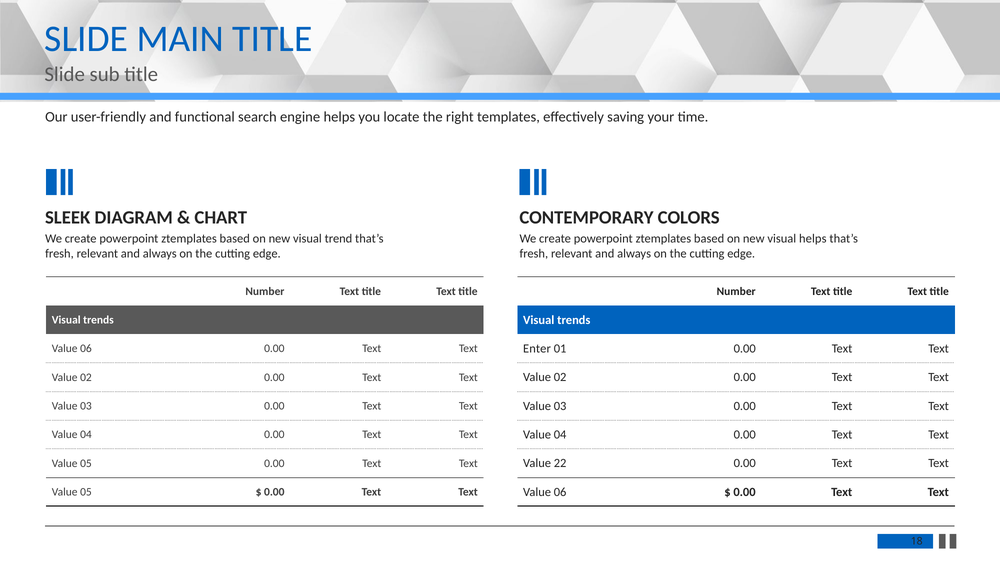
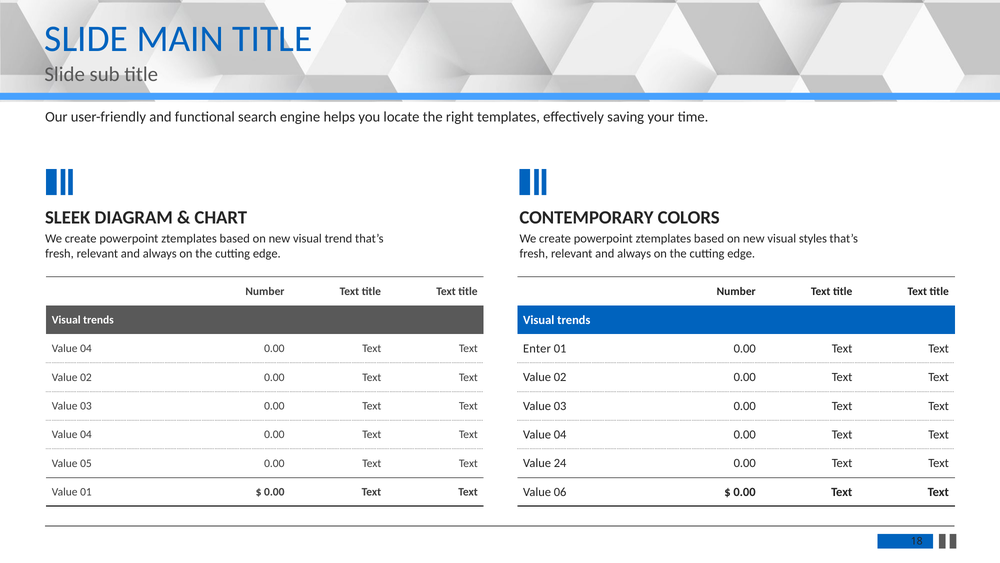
visual helps: helps -> styles
06 at (86, 348): 06 -> 04
22: 22 -> 24
05 at (86, 492): 05 -> 01
